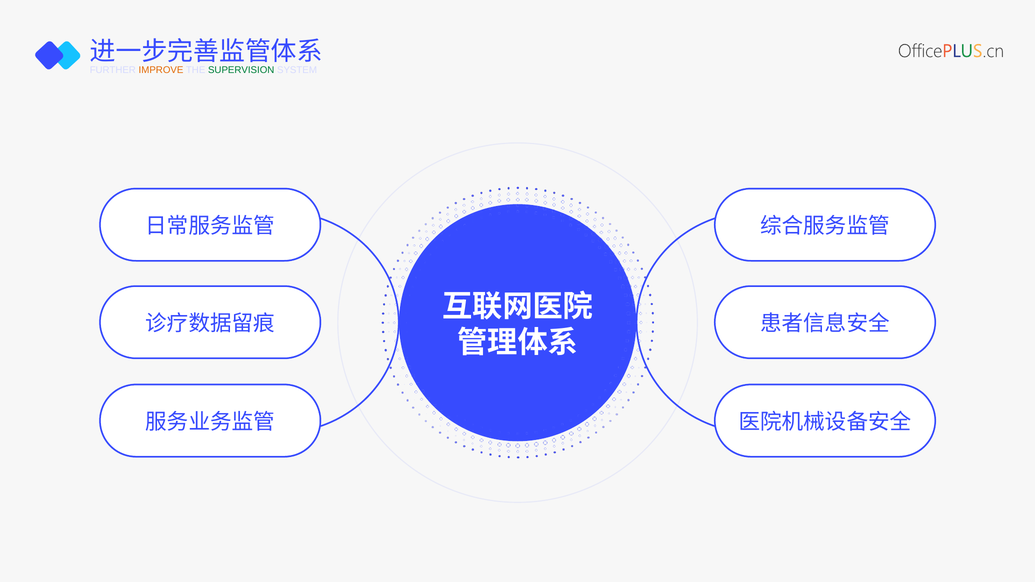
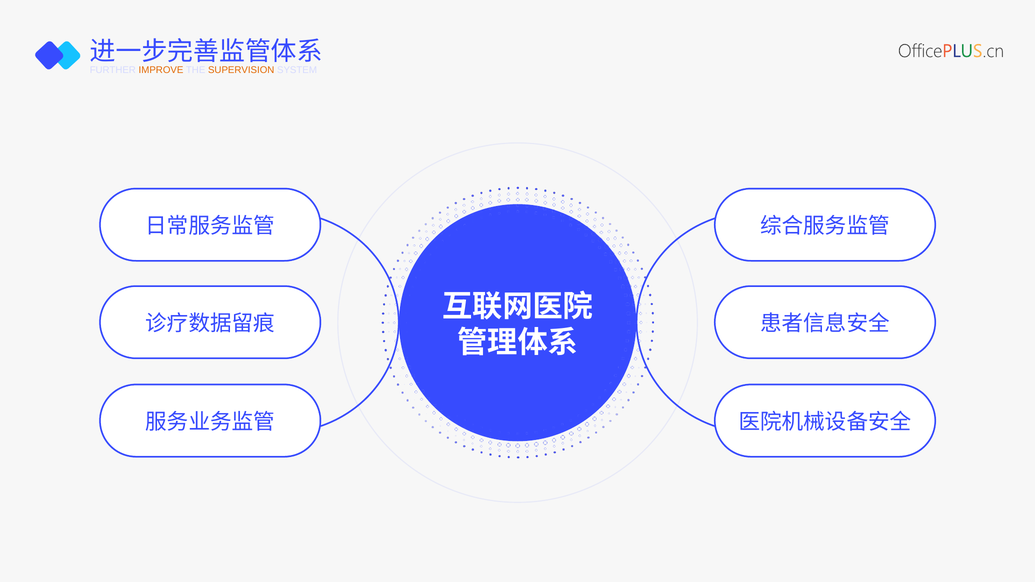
SUPERVISION colour: green -> orange
